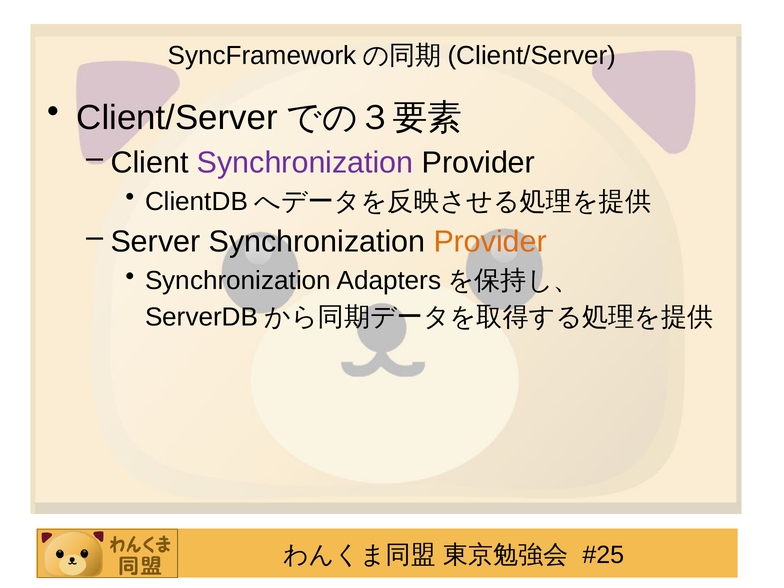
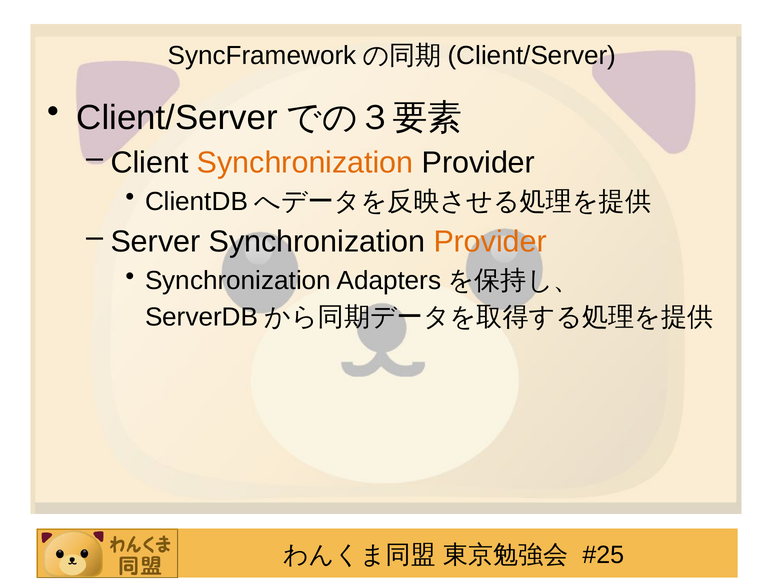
Synchronization at (305, 163) colour: purple -> orange
